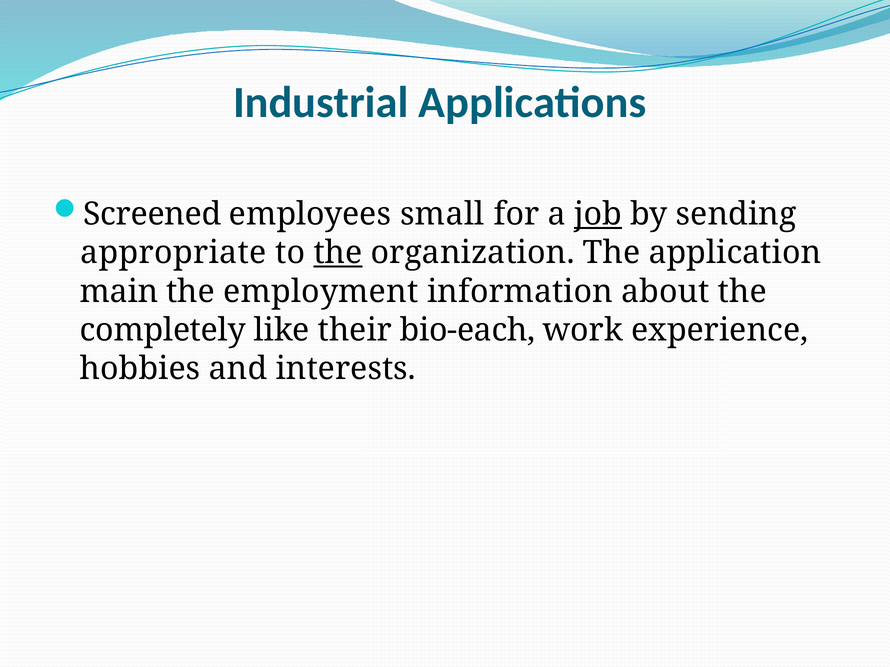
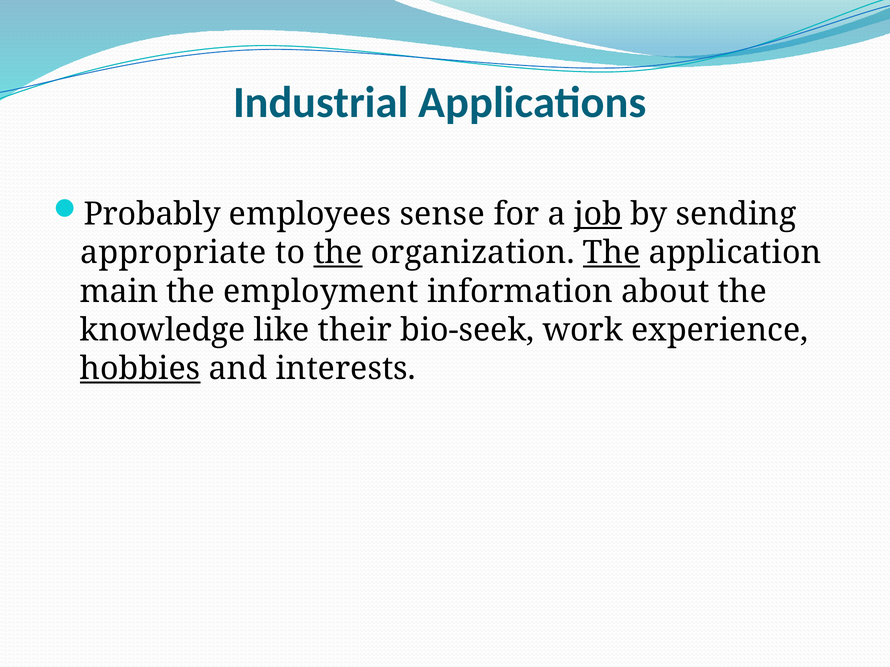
Screened: Screened -> Probably
small: small -> sense
The at (612, 253) underline: none -> present
completely: completely -> knowledge
bio-each: bio-each -> bio-seek
hobbies underline: none -> present
